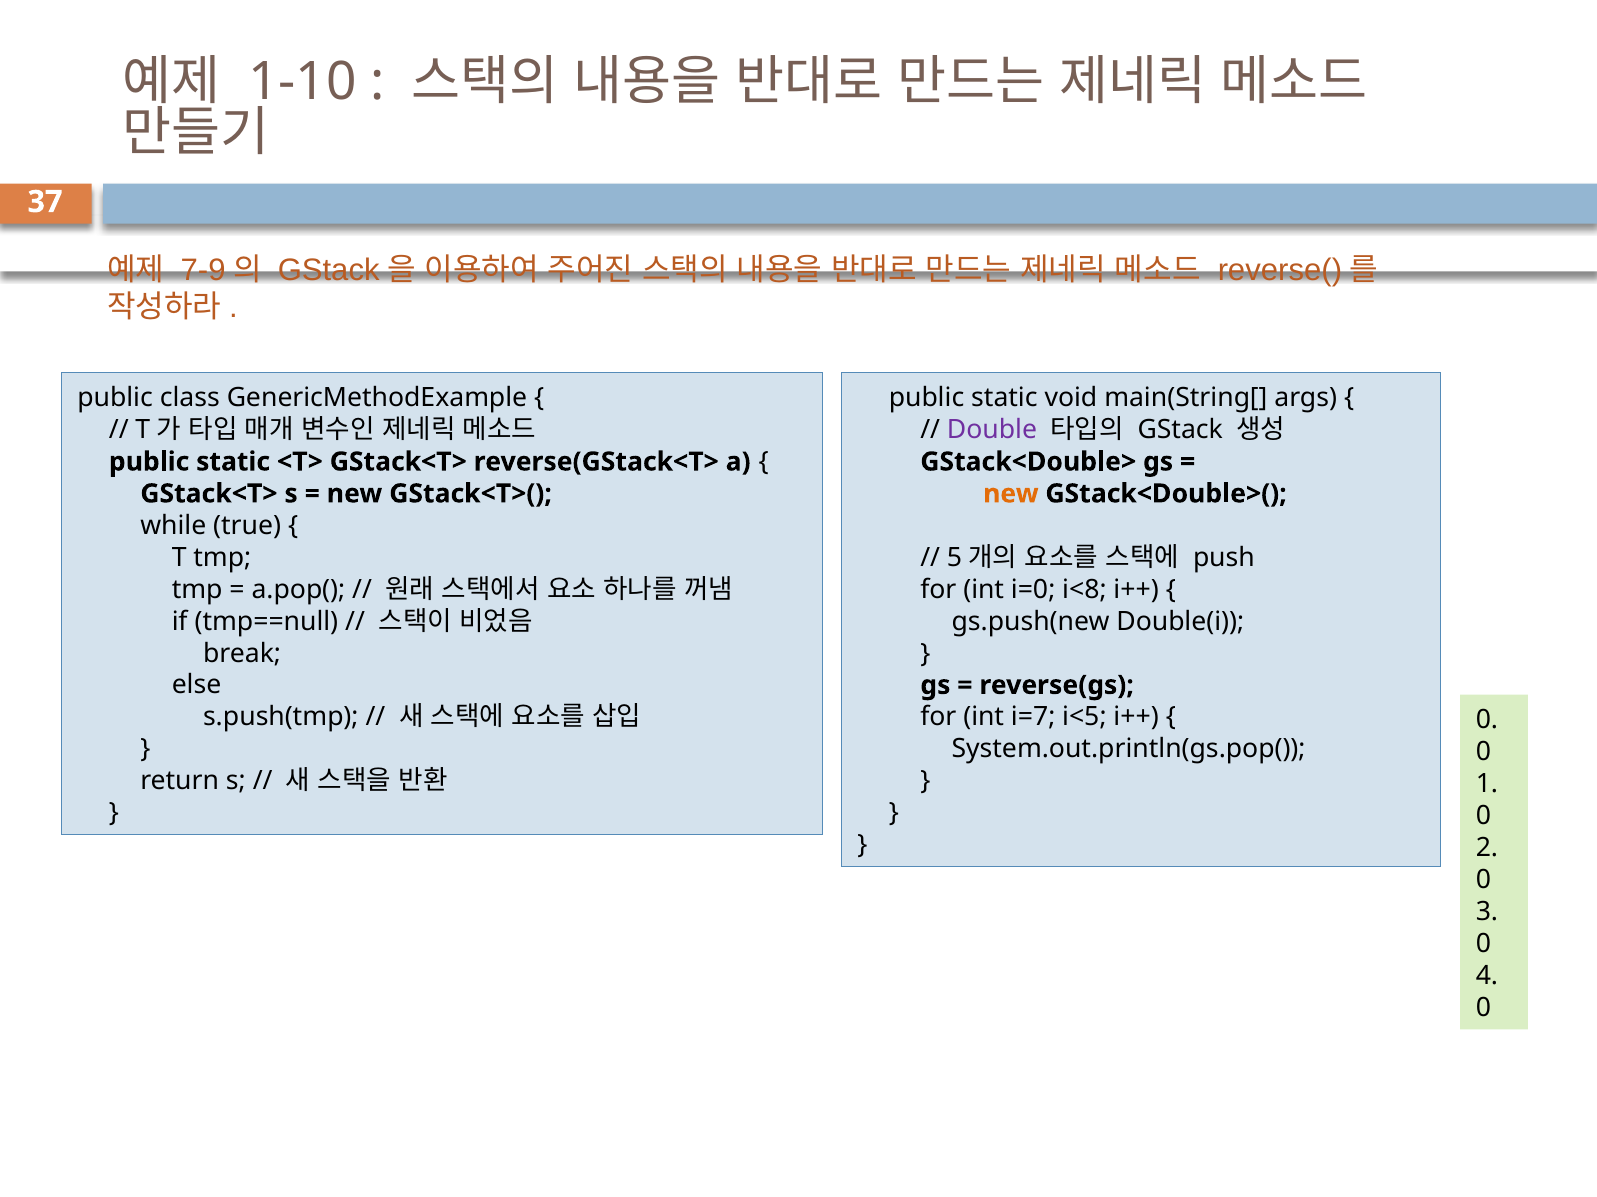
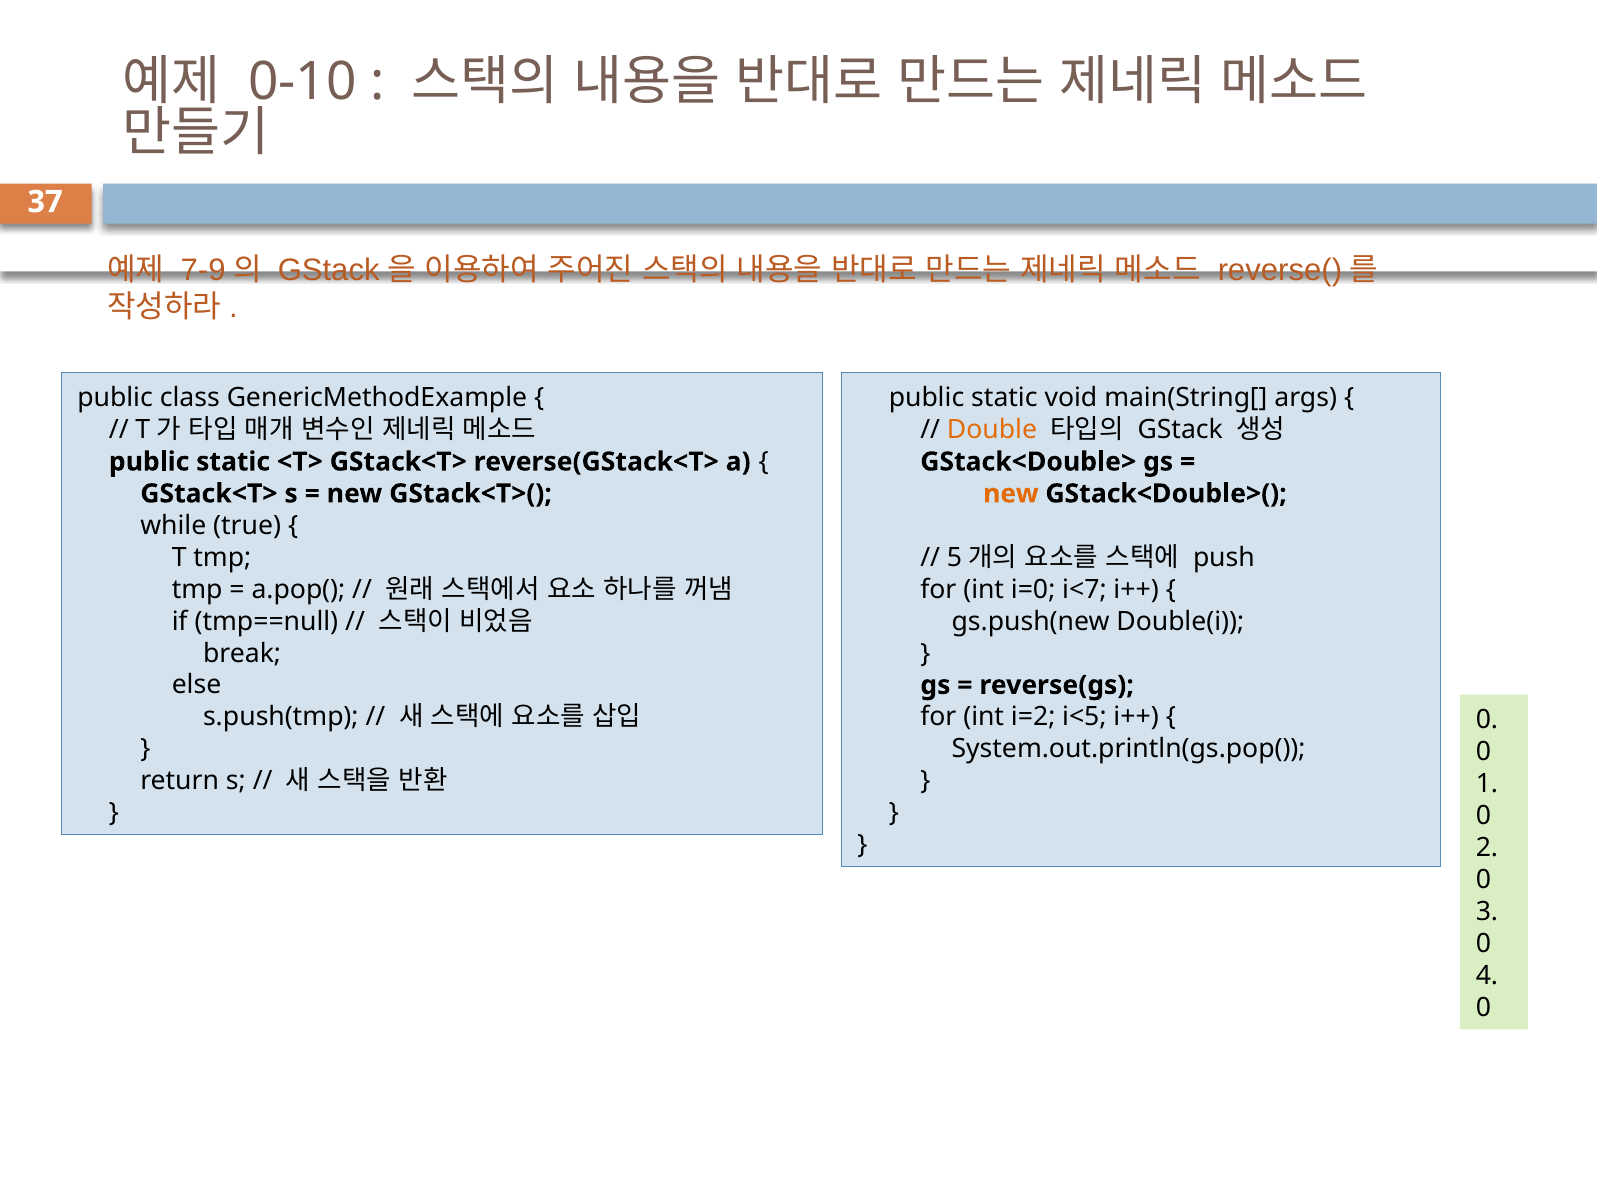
1-10: 1-10 -> 0-10
Double colour: purple -> orange
i<8: i<8 -> i<7
i=7: i=7 -> i=2
